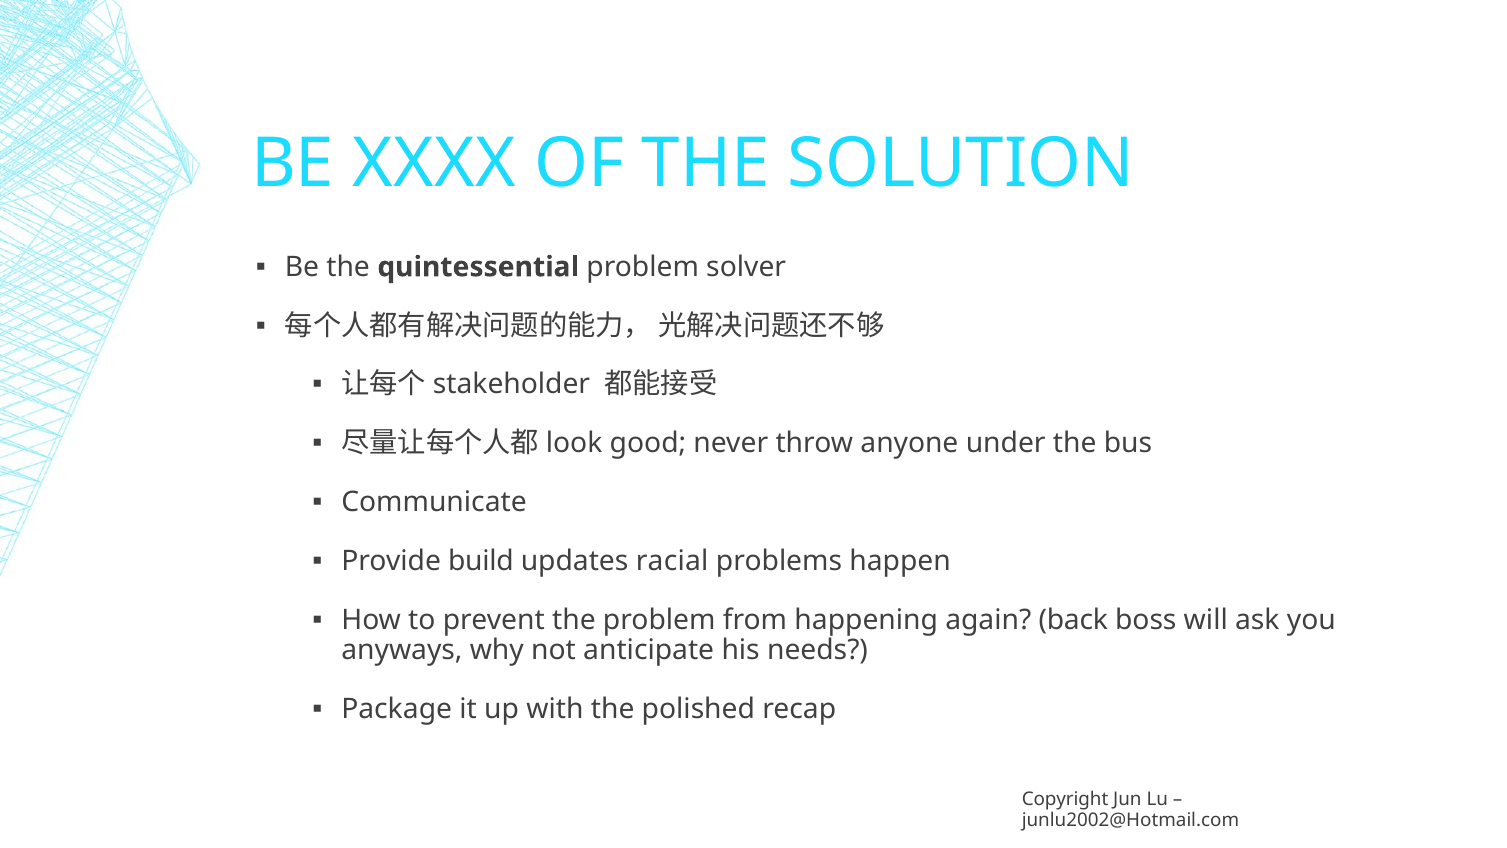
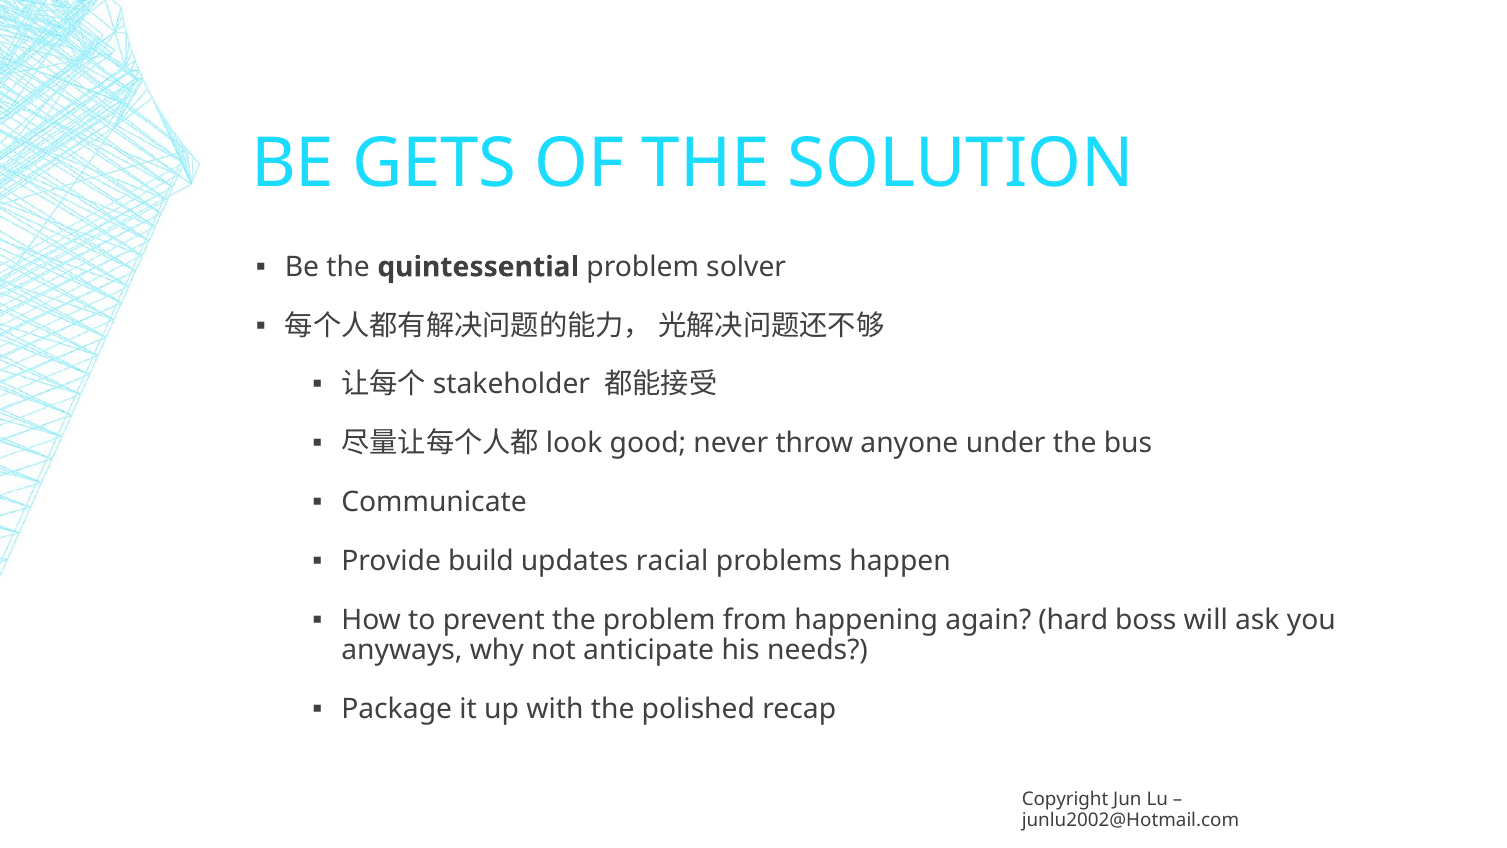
XXXX: XXXX -> GETS
back: back -> hard
